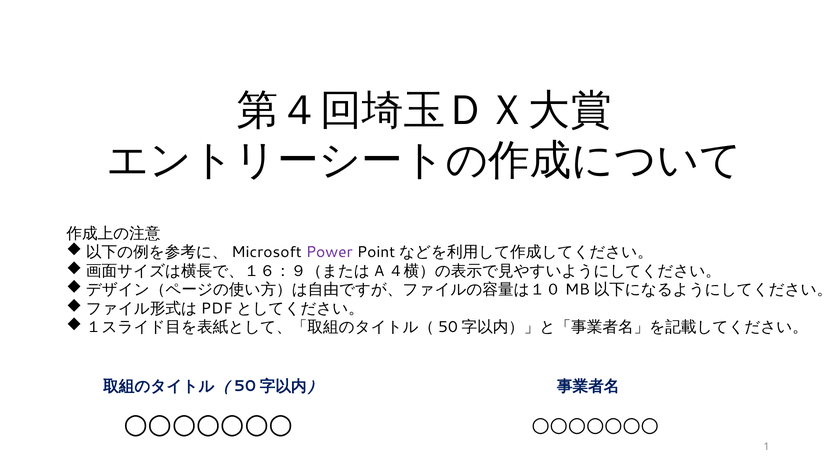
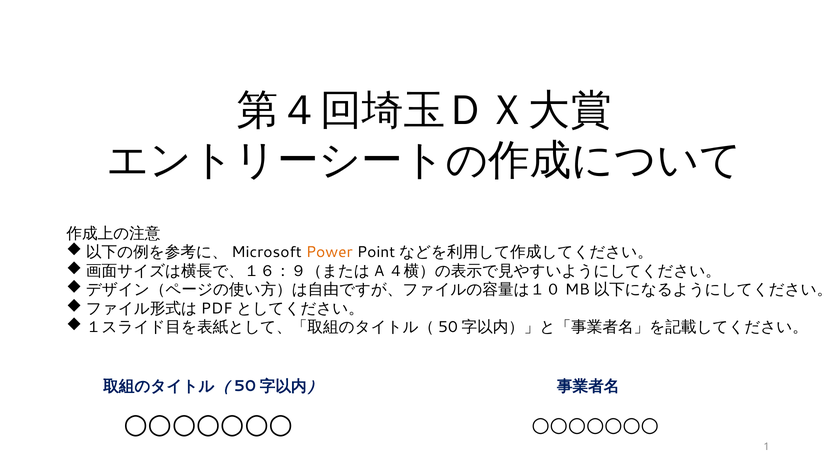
Power colour: purple -> orange
